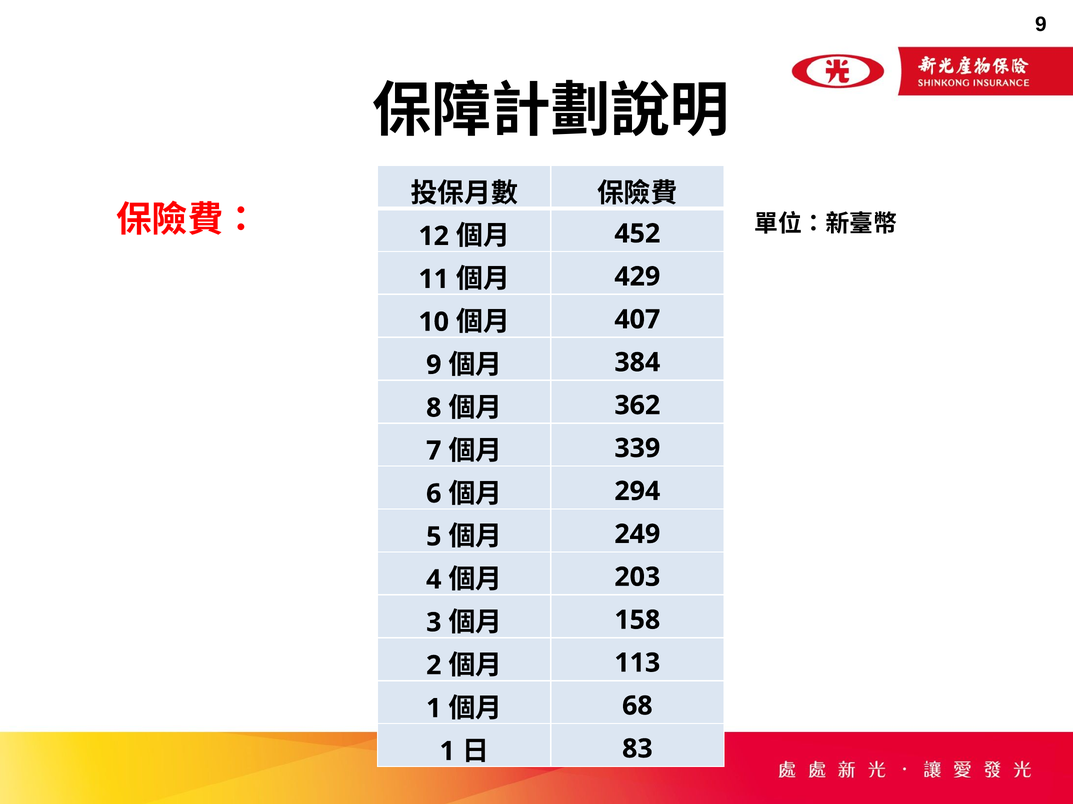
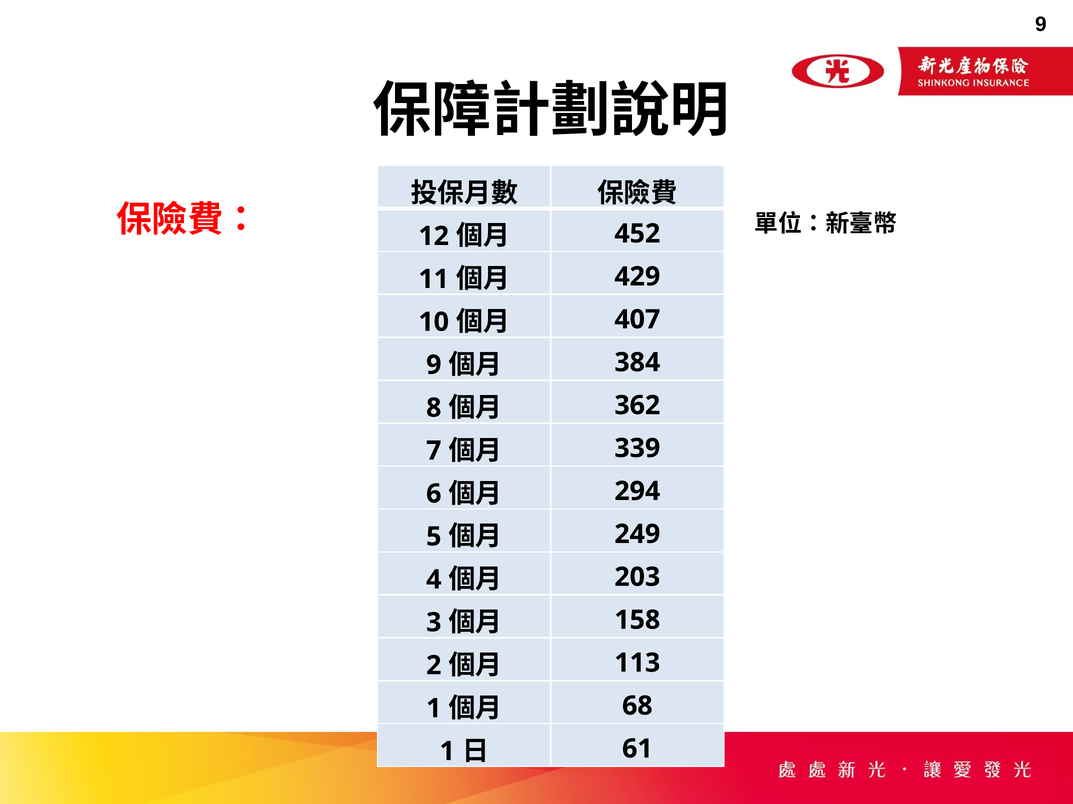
83: 83 -> 61
